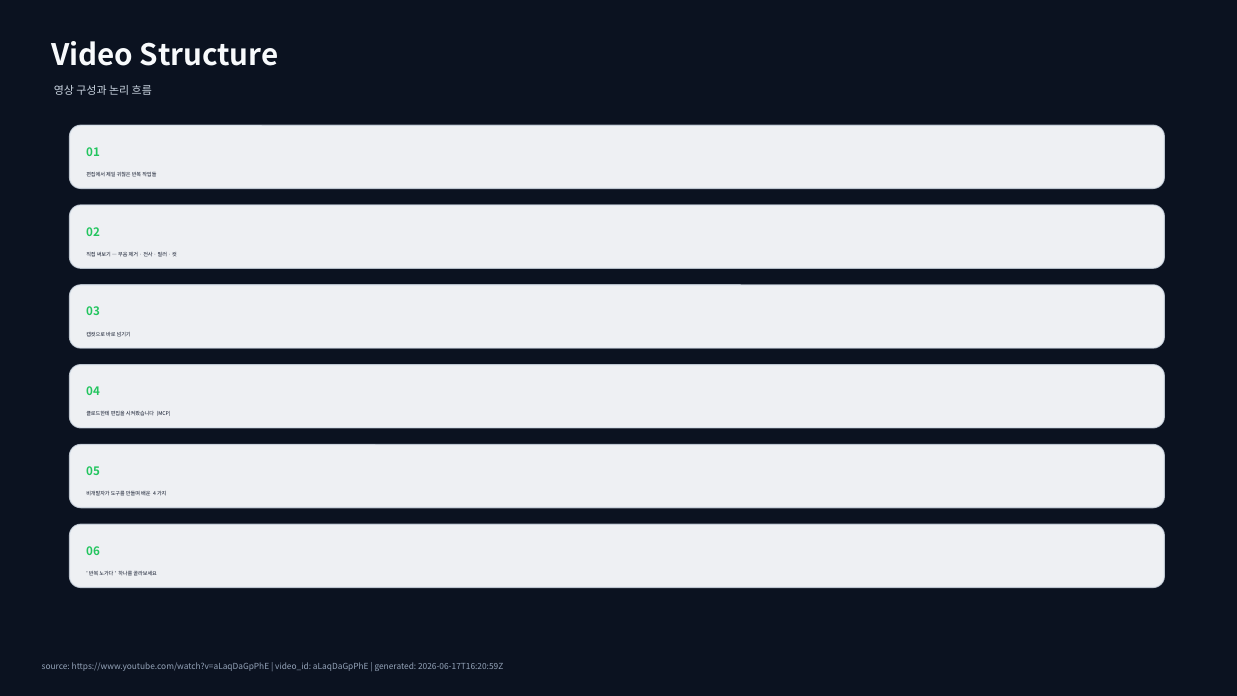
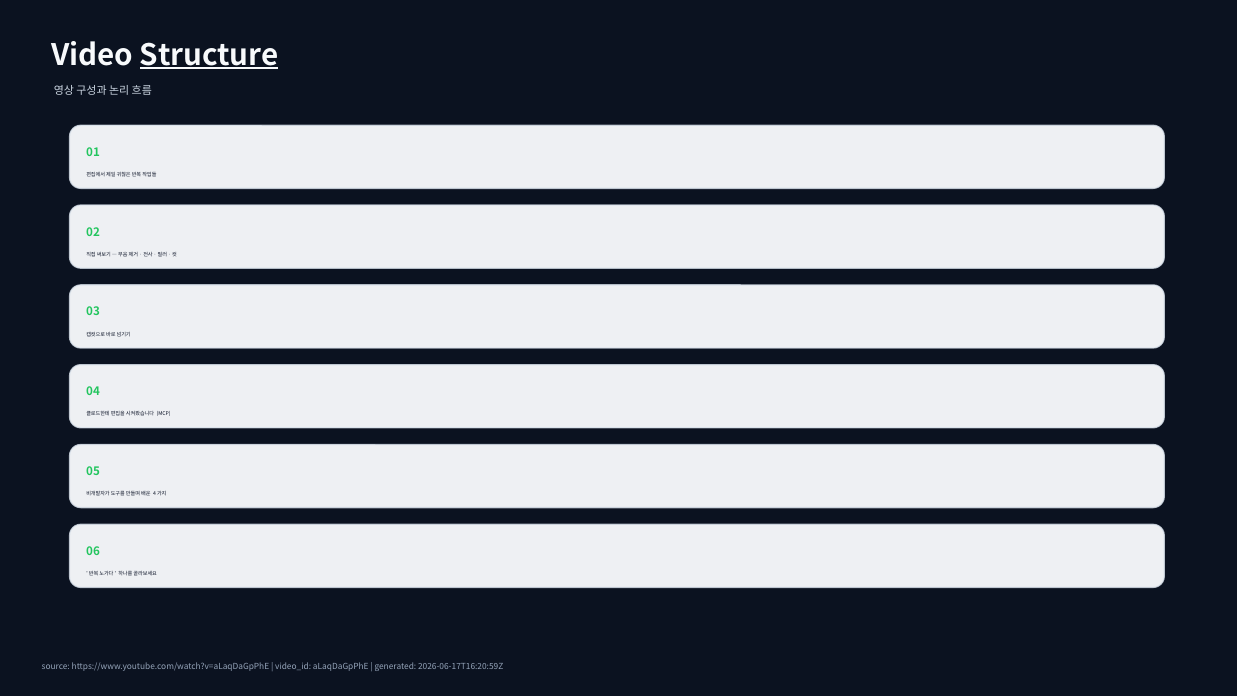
Structure underline: none -> present
